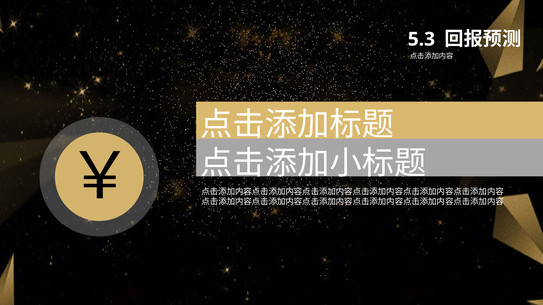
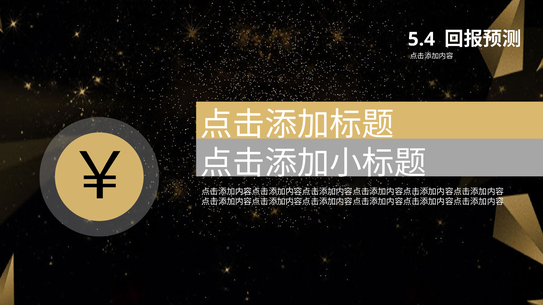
5.3: 5.3 -> 5.4
